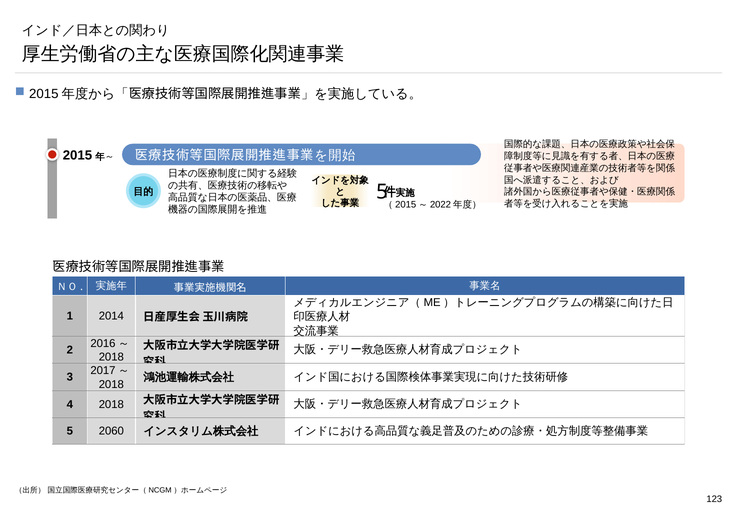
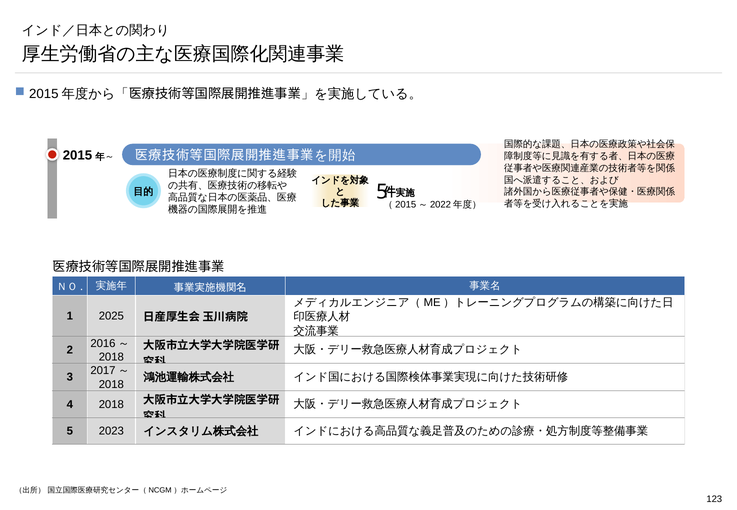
2014: 2014 -> 2025
2060: 2060 -> 2023
